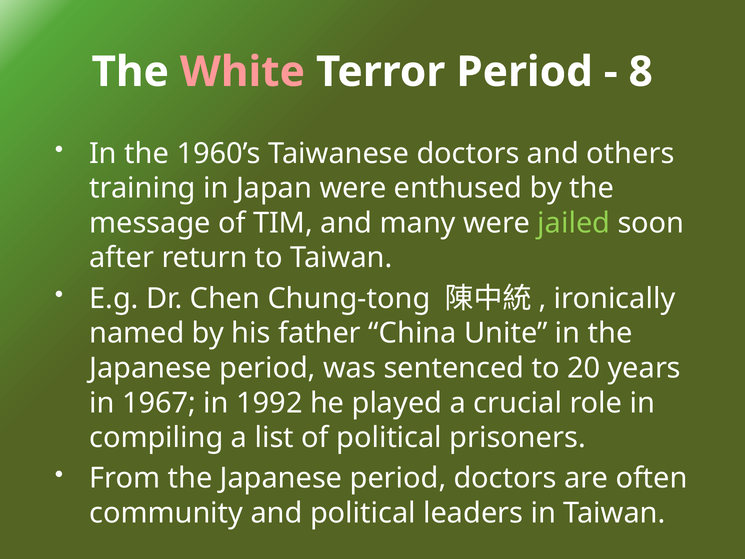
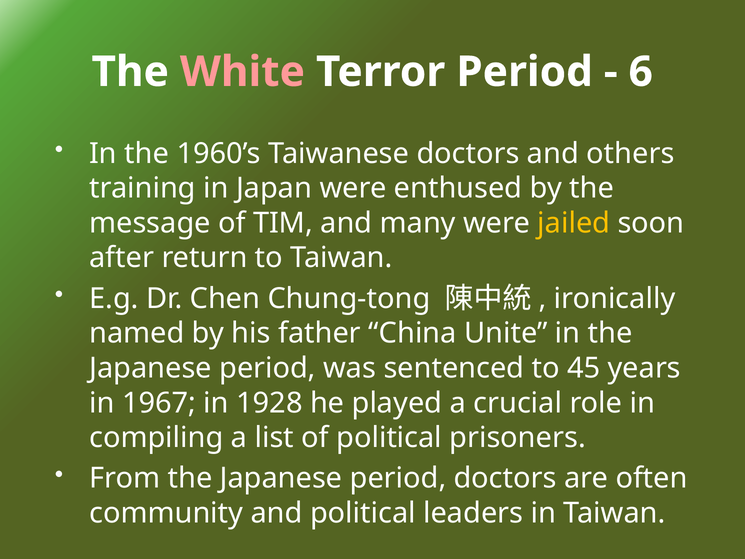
8: 8 -> 6
jailed colour: light green -> yellow
20: 20 -> 45
1992: 1992 -> 1928
